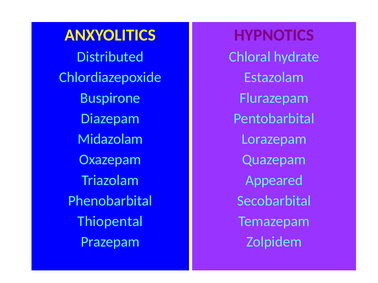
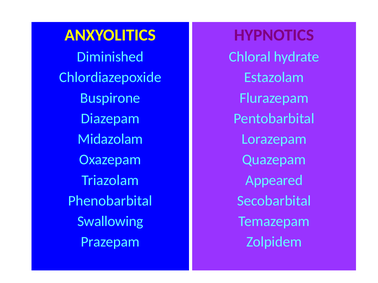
Distributed: Distributed -> Diminished
Thiopental: Thiopental -> Swallowing
